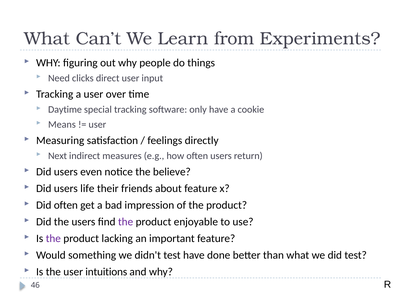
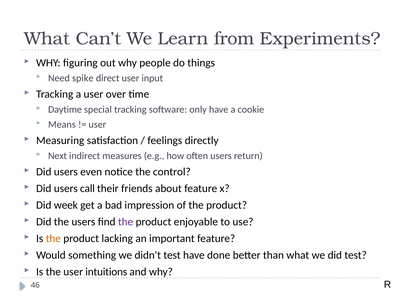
clicks: clicks -> spike
believe: believe -> control
life: life -> call
Did often: often -> week
the at (53, 239) colour: purple -> orange
